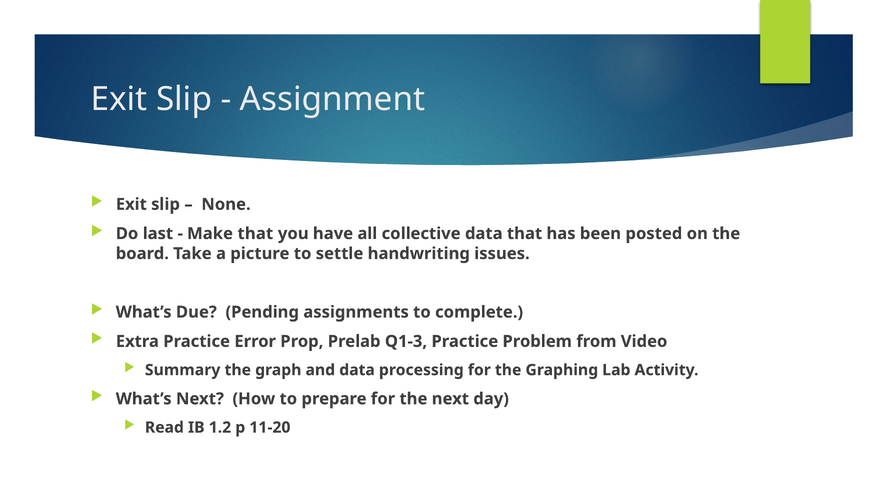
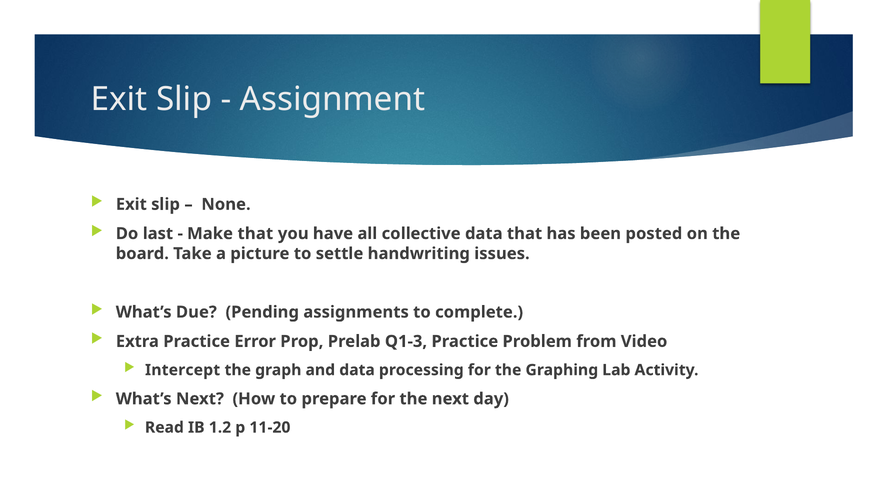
Summary: Summary -> Intercept
